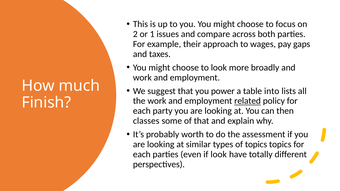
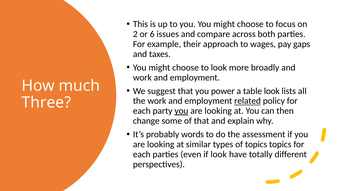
1: 1 -> 6
table into: into -> look
Finish: Finish -> Three
you at (181, 111) underline: none -> present
classes: classes -> change
worth: worth -> words
